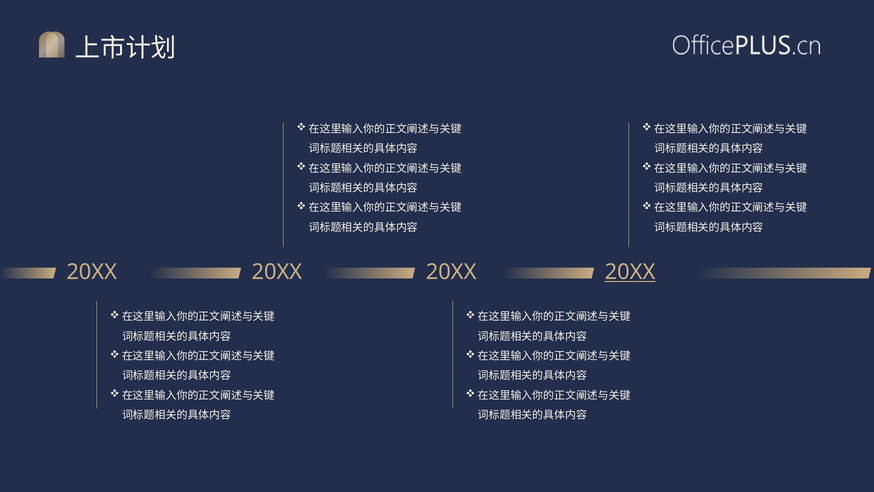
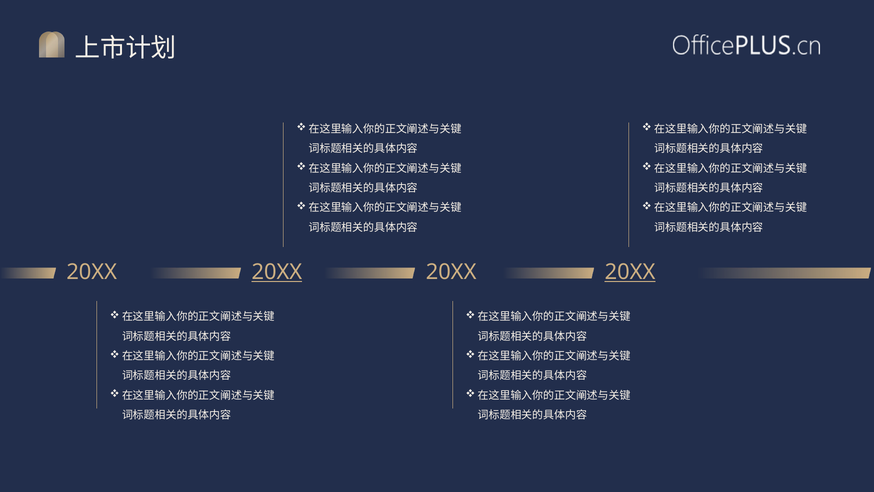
20XX at (277, 272) underline: none -> present
